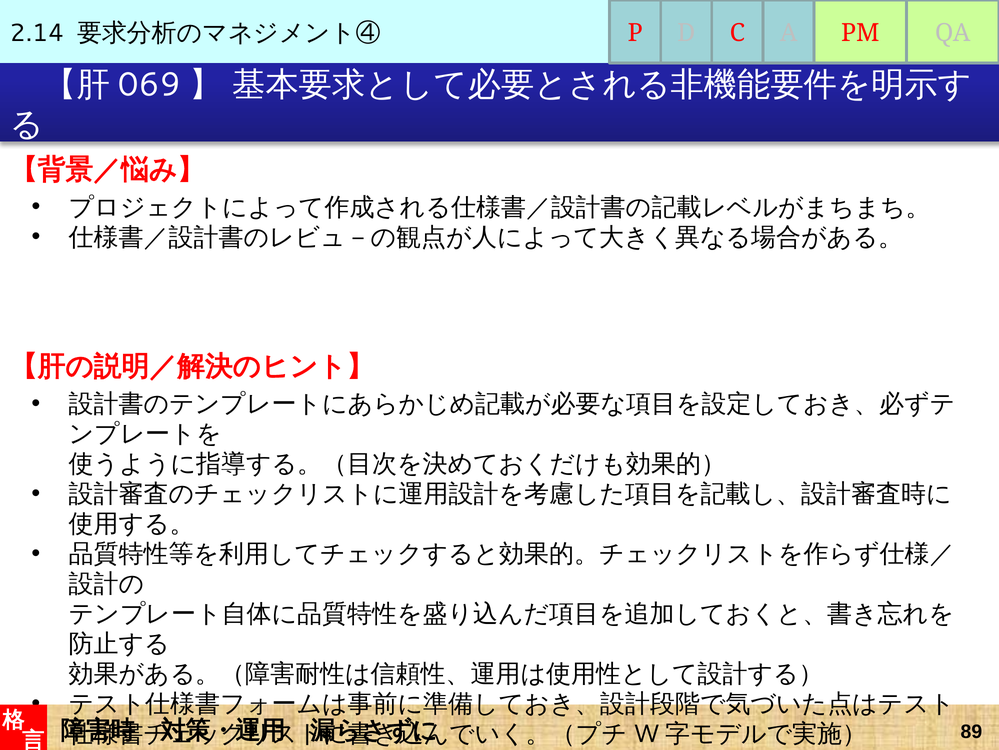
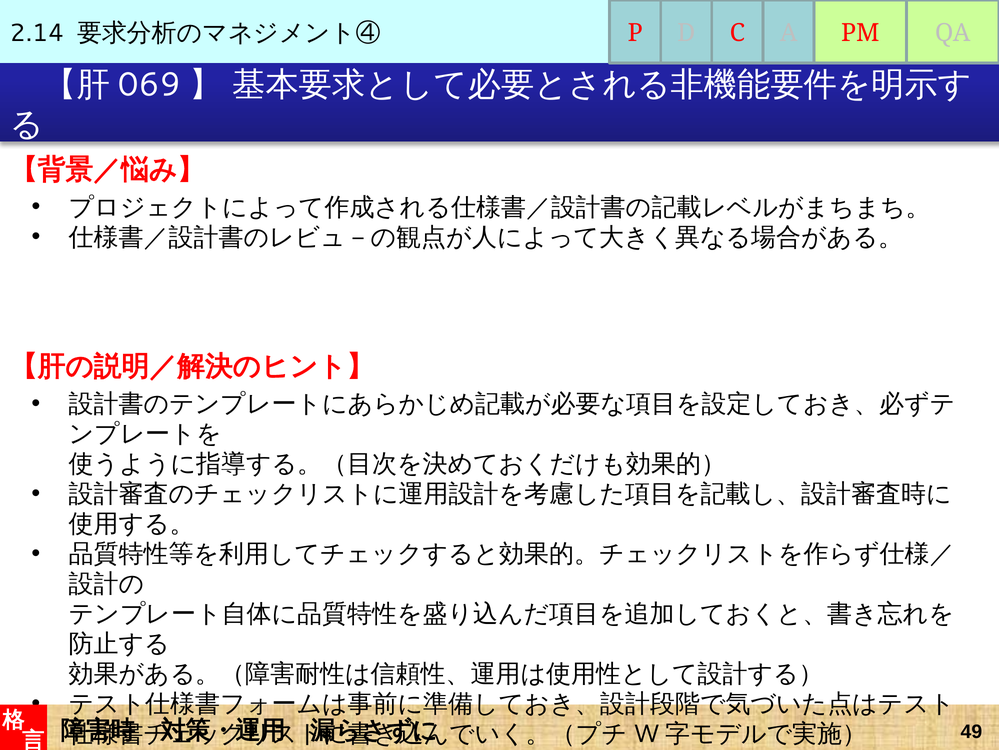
89: 89 -> 49
